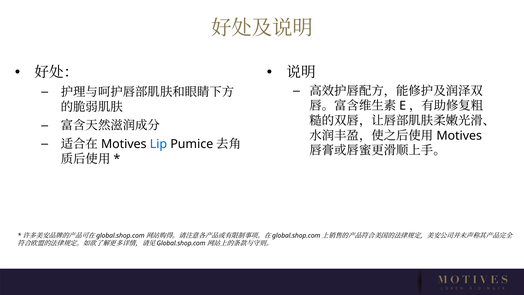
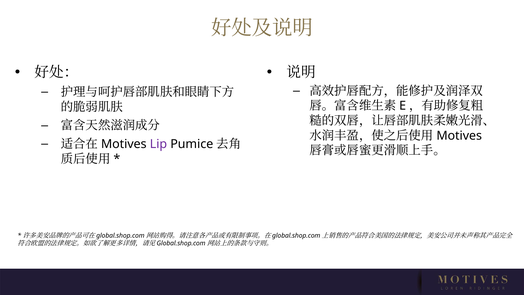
Lip colour: blue -> purple
